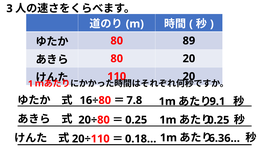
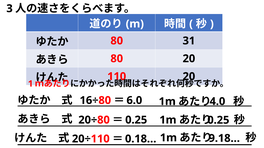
89: 89 -> 31
7.8: 7.8 -> 6.0
9.1: 9.1 -> 4.0
6.36…: 6.36… -> 9.18…
